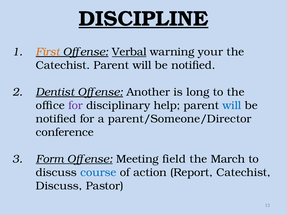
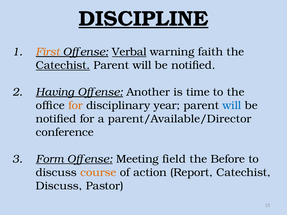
your: your -> faith
Catechist at (63, 65) underline: none -> present
Dentist: Dentist -> Having
long: long -> time
for at (76, 106) colour: purple -> orange
help: help -> year
parent/Someone/Director: parent/Someone/Director -> parent/Available/Director
March: March -> Before
course colour: blue -> orange
